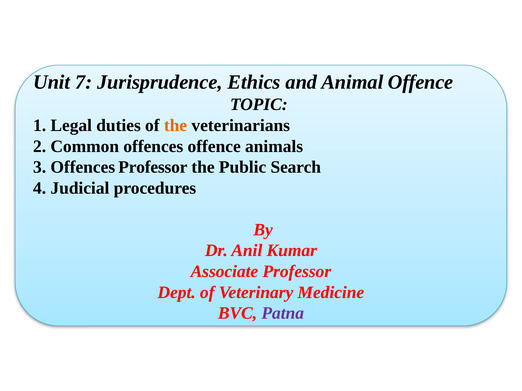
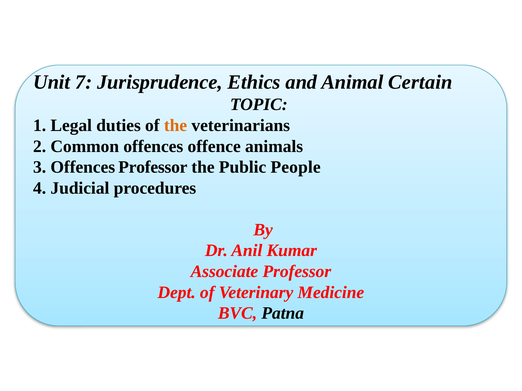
Animal Offence: Offence -> Certain
Search: Search -> People
Patna colour: purple -> black
